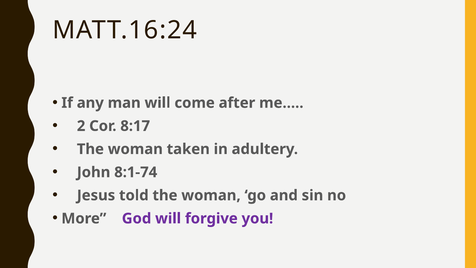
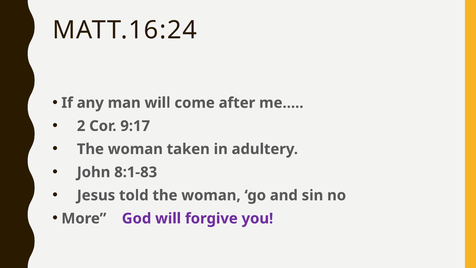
8:17: 8:17 -> 9:17
8:1-74: 8:1-74 -> 8:1-83
